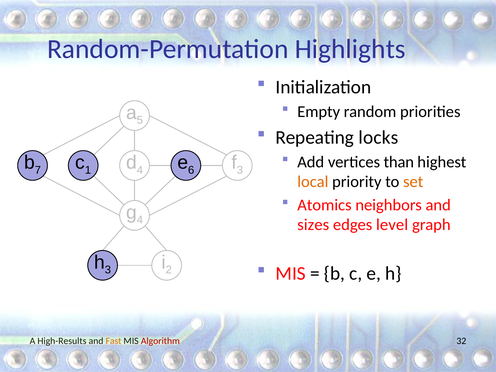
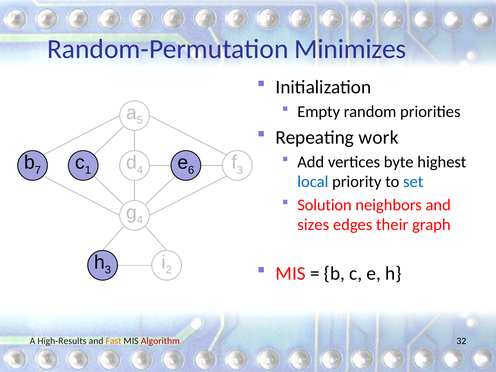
Highlights: Highlights -> Minimizes
locks: locks -> work
than: than -> byte
local colour: orange -> blue
set colour: orange -> blue
Atomics: Atomics -> Solution
level: level -> their
